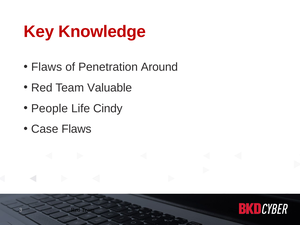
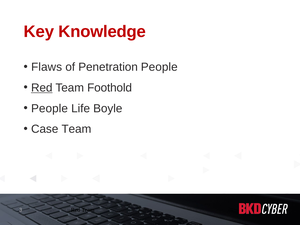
Penetration Around: Around -> People
Red at (42, 88) underline: none -> present
Valuable: Valuable -> Foothold
Cindy: Cindy -> Boyle
Case Flaws: Flaws -> Team
